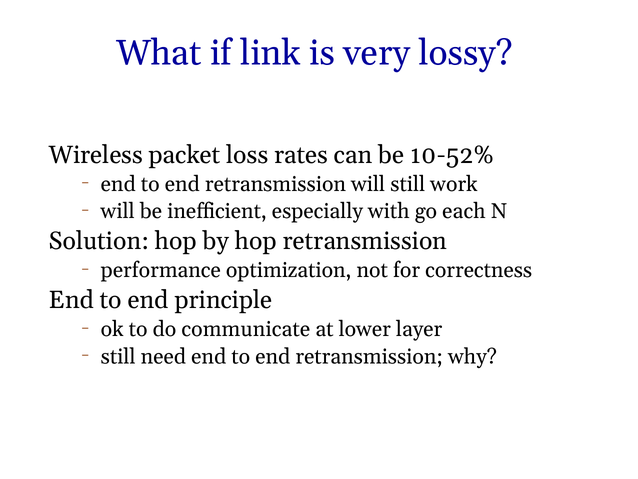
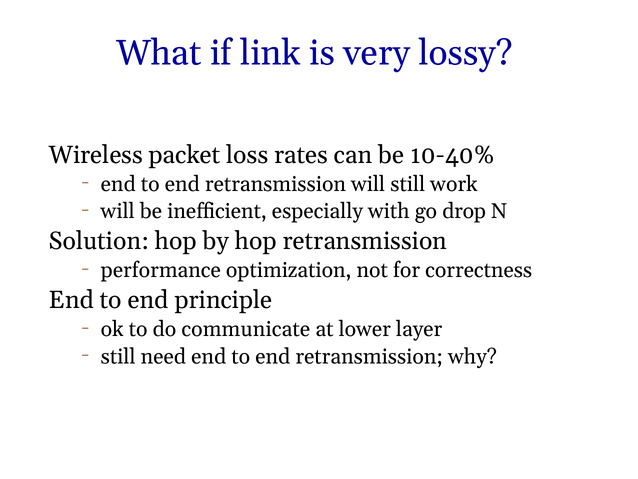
10-52%: 10-52% -> 10-40%
each: each -> drop
